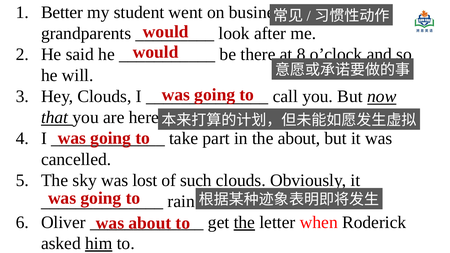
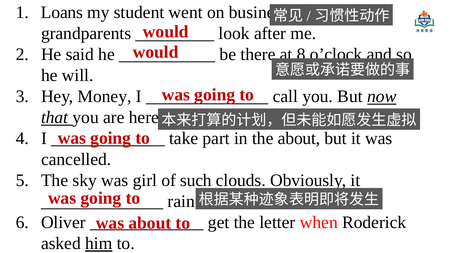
Better: Better -> Loans
Hey Clouds: Clouds -> Money
lost: lost -> girl
the at (244, 223) underline: present -> none
